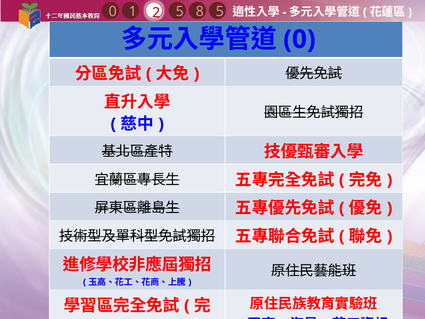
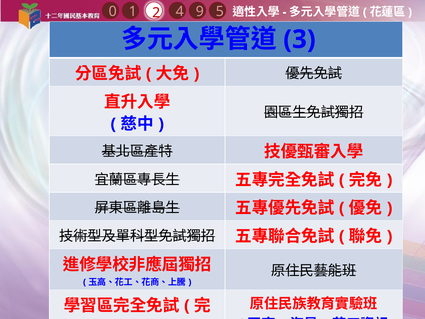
8: 8 -> 9
2 5: 5 -> 4
0 at (299, 39): 0 -> 3
